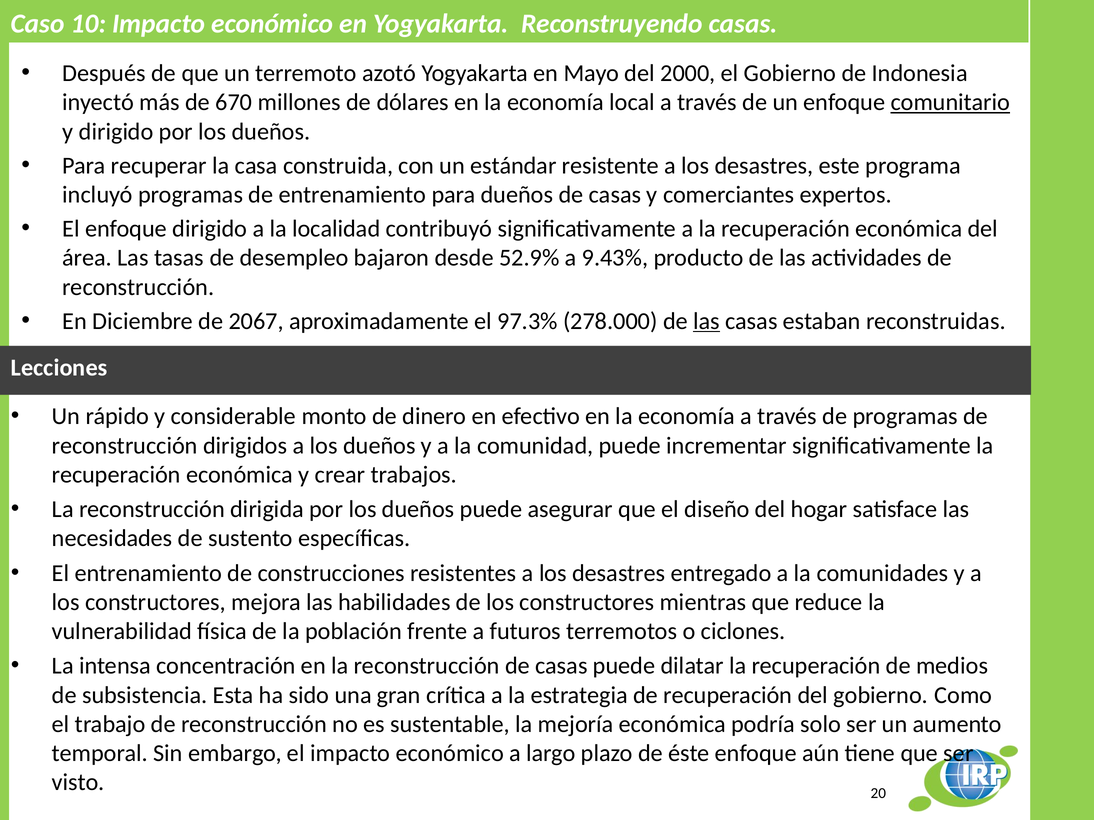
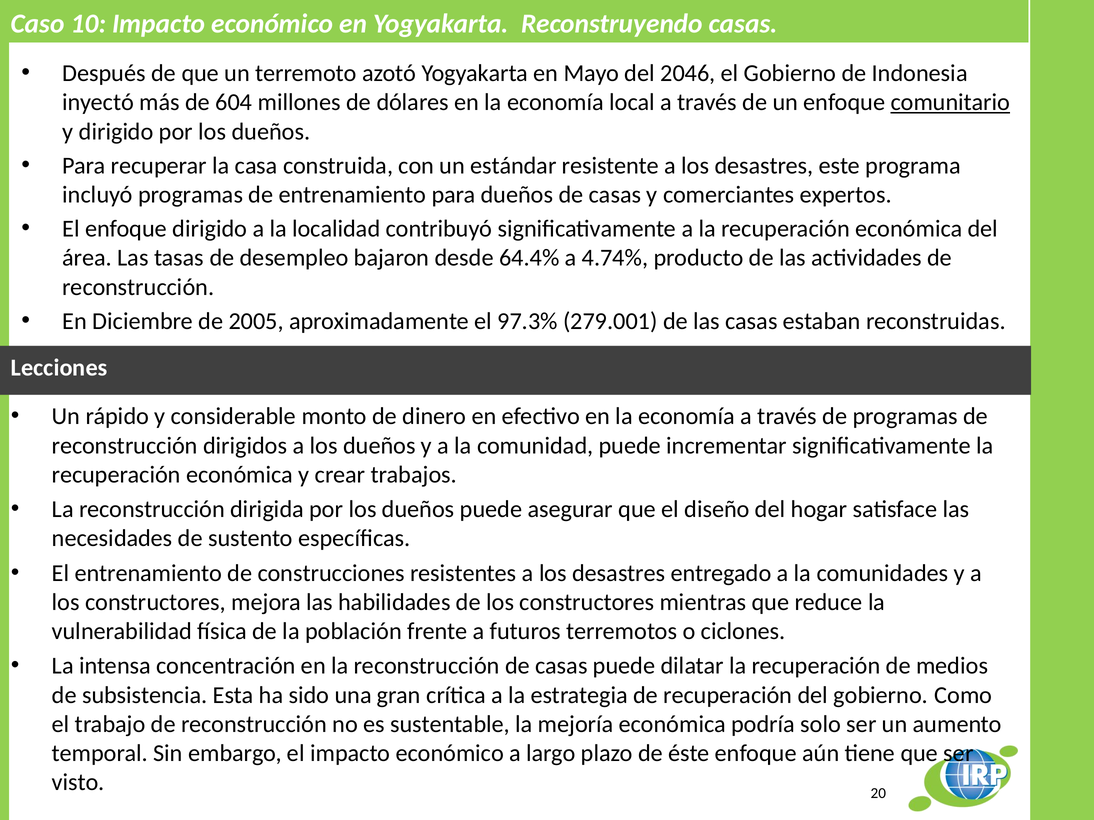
2000: 2000 -> 2046
670: 670 -> 604
52.9%: 52.9% -> 64.4%
9.43%: 9.43% -> 4.74%
2067: 2067 -> 2005
278.000: 278.000 -> 279.001
las at (707, 321) underline: present -> none
